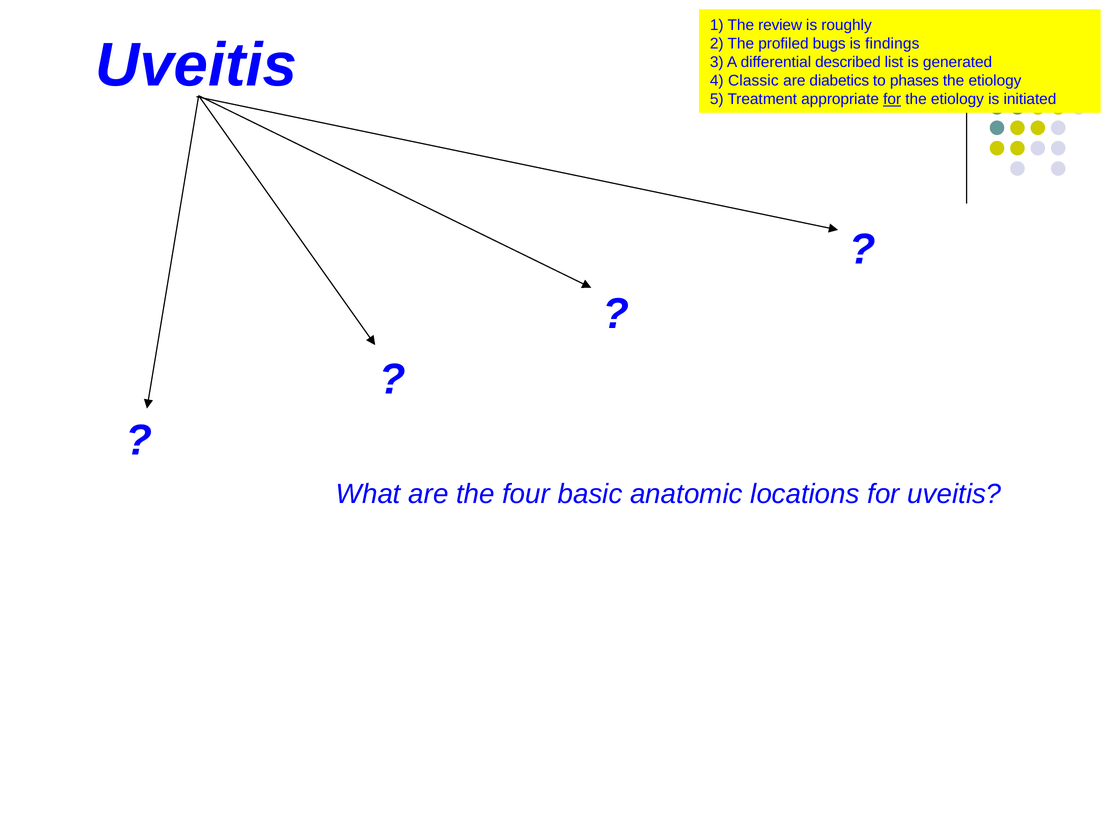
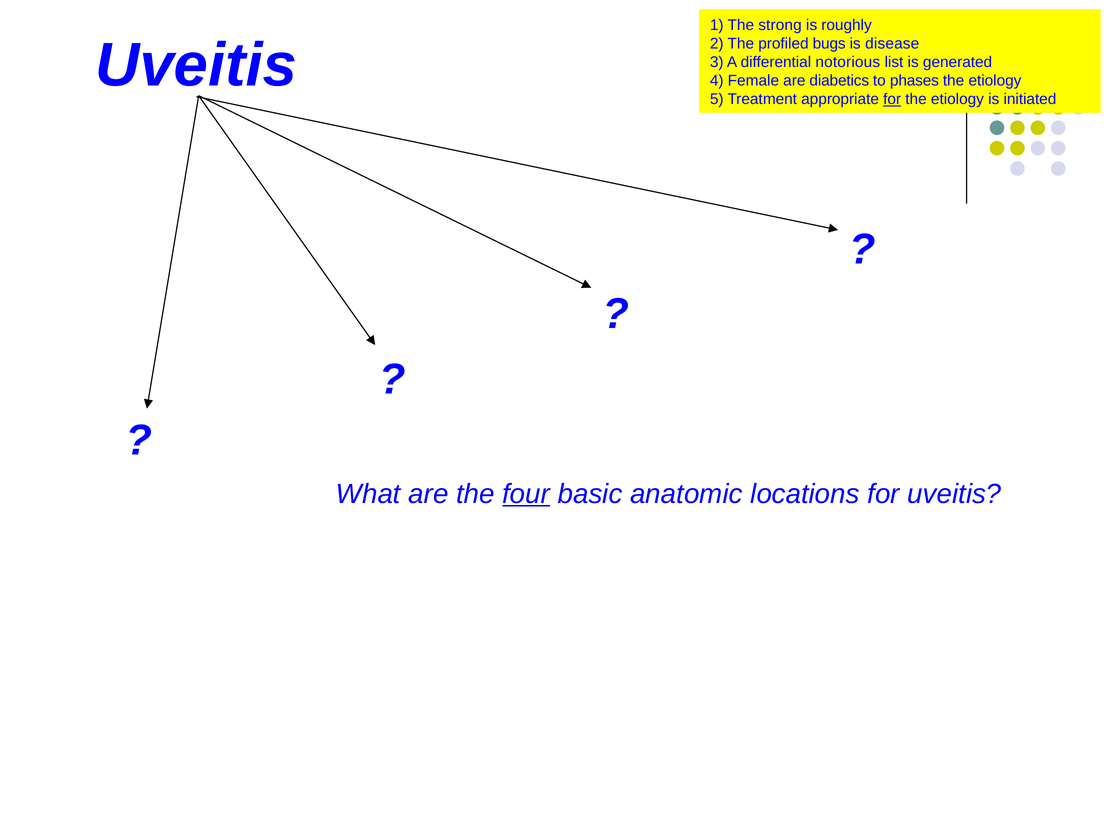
review: review -> strong
findings: findings -> disease
described: described -> notorious
Classic: Classic -> Female
four underline: none -> present
